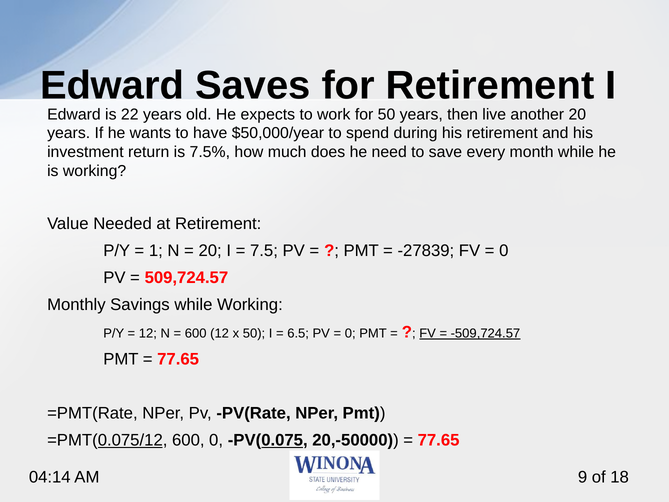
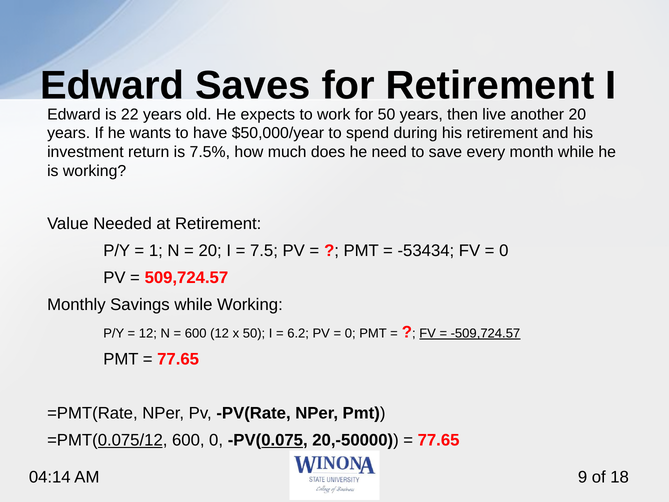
-27839: -27839 -> -53434
6.5: 6.5 -> 6.2
